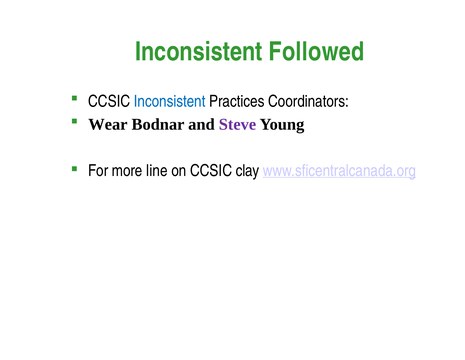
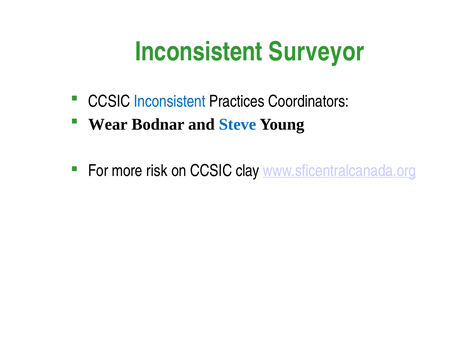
Followed: Followed -> Surveyor
Steve colour: purple -> blue
line: line -> risk
